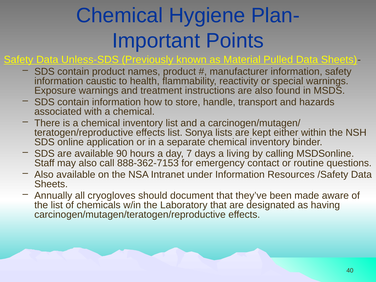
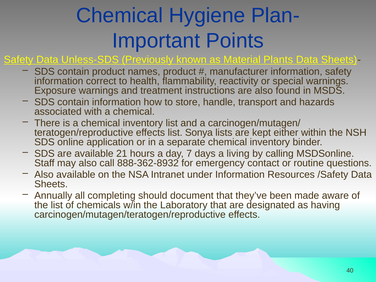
Pulled: Pulled -> Plants
caustic: caustic -> correct
90: 90 -> 21
888-362-7153: 888-362-7153 -> 888-362-8932
cryogloves: cryogloves -> completing
